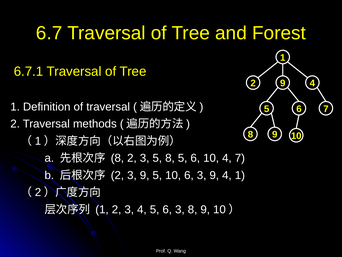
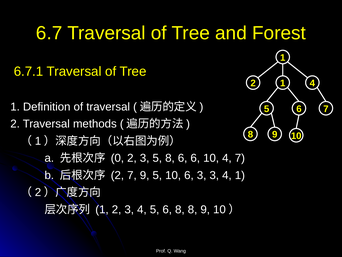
2 9: 9 -> 1
8 at (117, 158): 8 -> 0
8 5: 5 -> 6
3 at (132, 175): 3 -> 7
6 3 9: 9 -> 3
5 6 3: 3 -> 8
